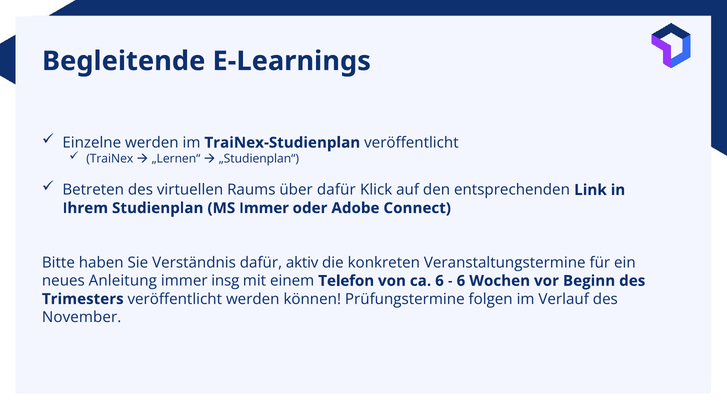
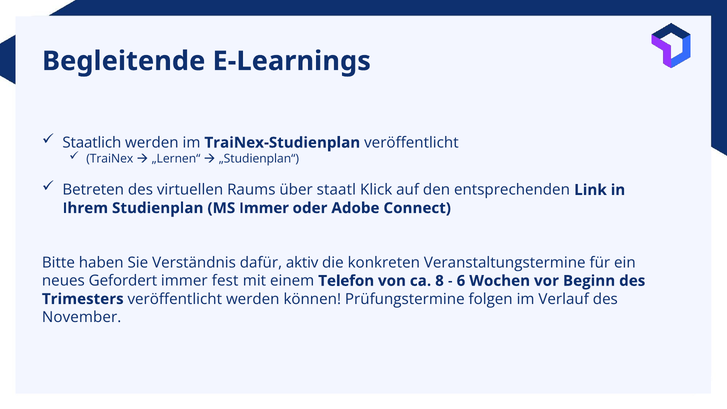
Einzelne: Einzelne -> Staatlich
über dafür: dafür -> staatl
Anleitung: Anleitung -> Gefordert
insg: insg -> fest
ca 6: 6 -> 8
